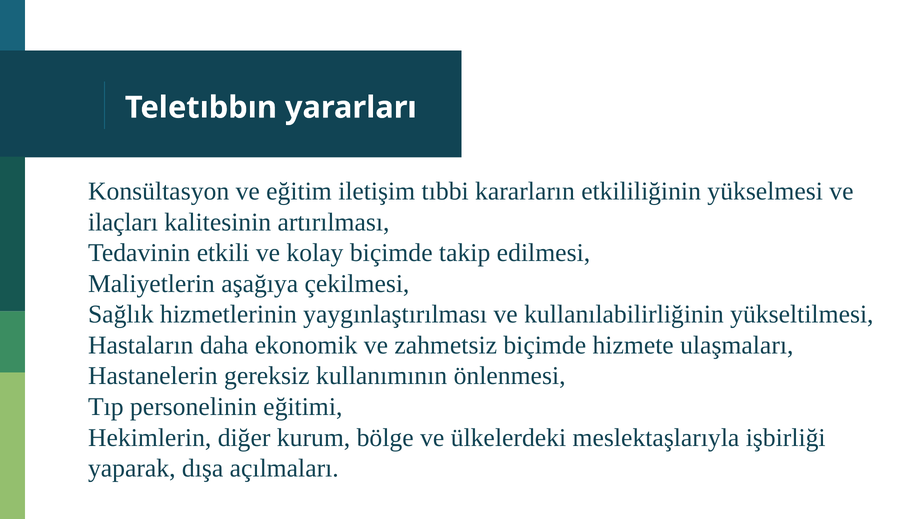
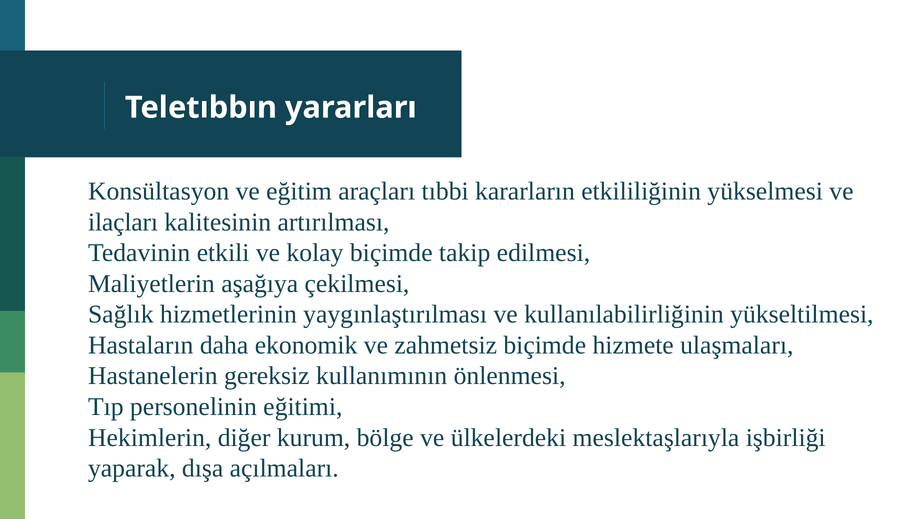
iletişim: iletişim -> araçları
